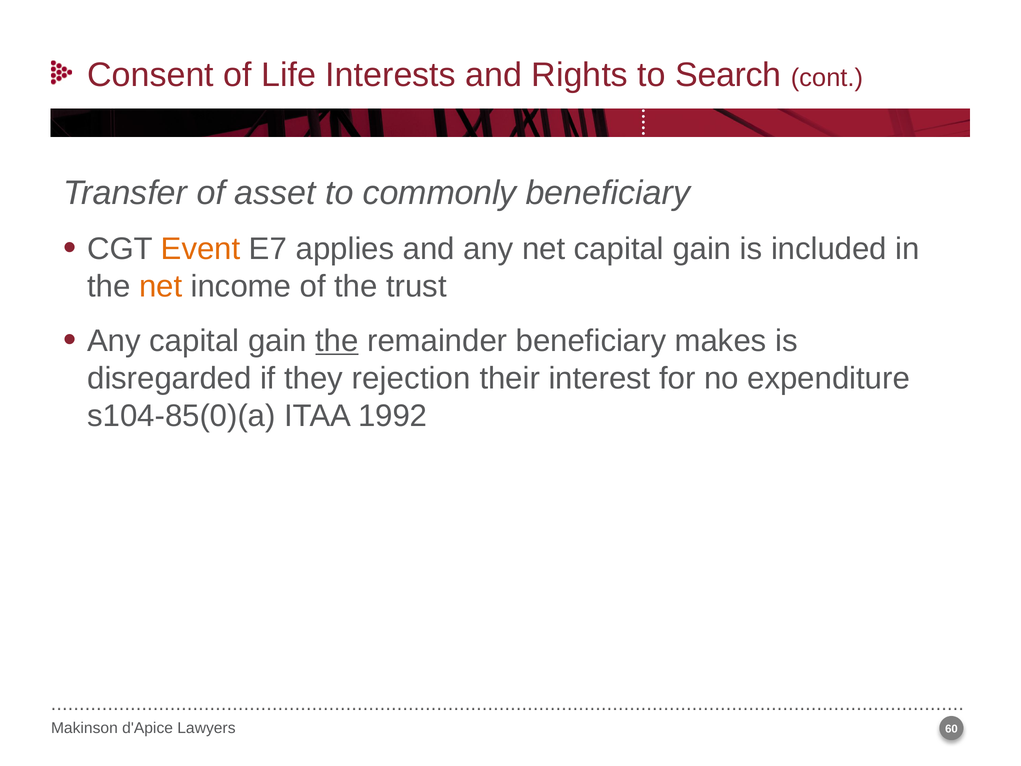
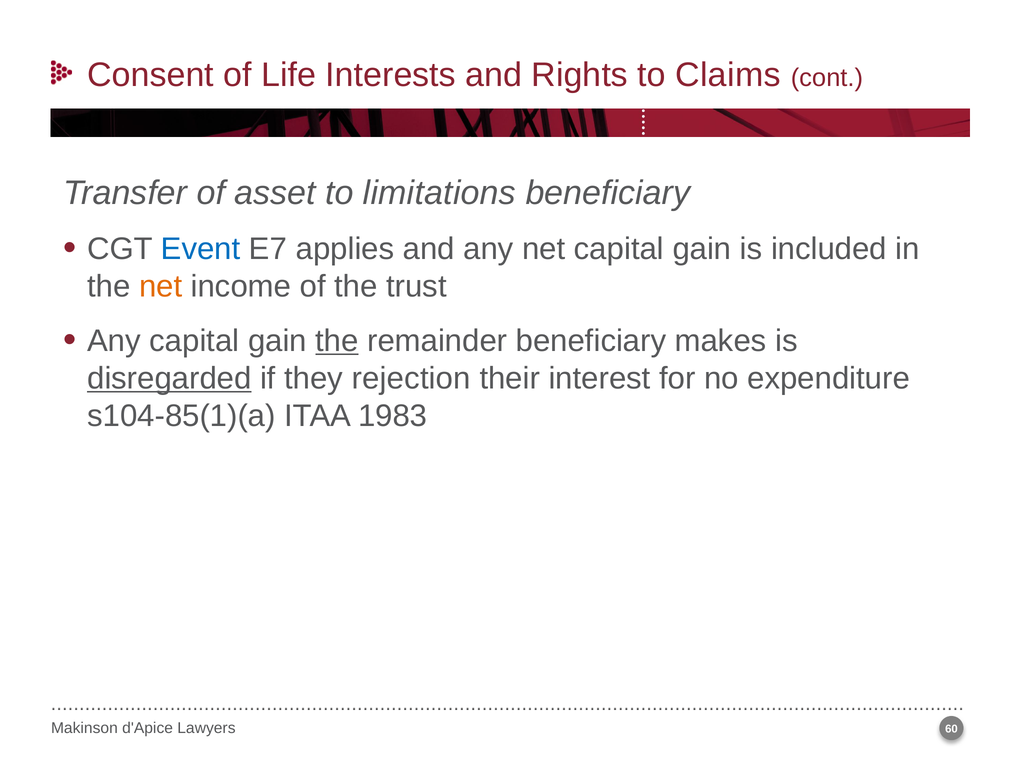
Search: Search -> Claims
commonly: commonly -> limitations
Event colour: orange -> blue
disregarded underline: none -> present
s104-85(0)(a: s104-85(0)(a -> s104-85(1)(a
1992: 1992 -> 1983
